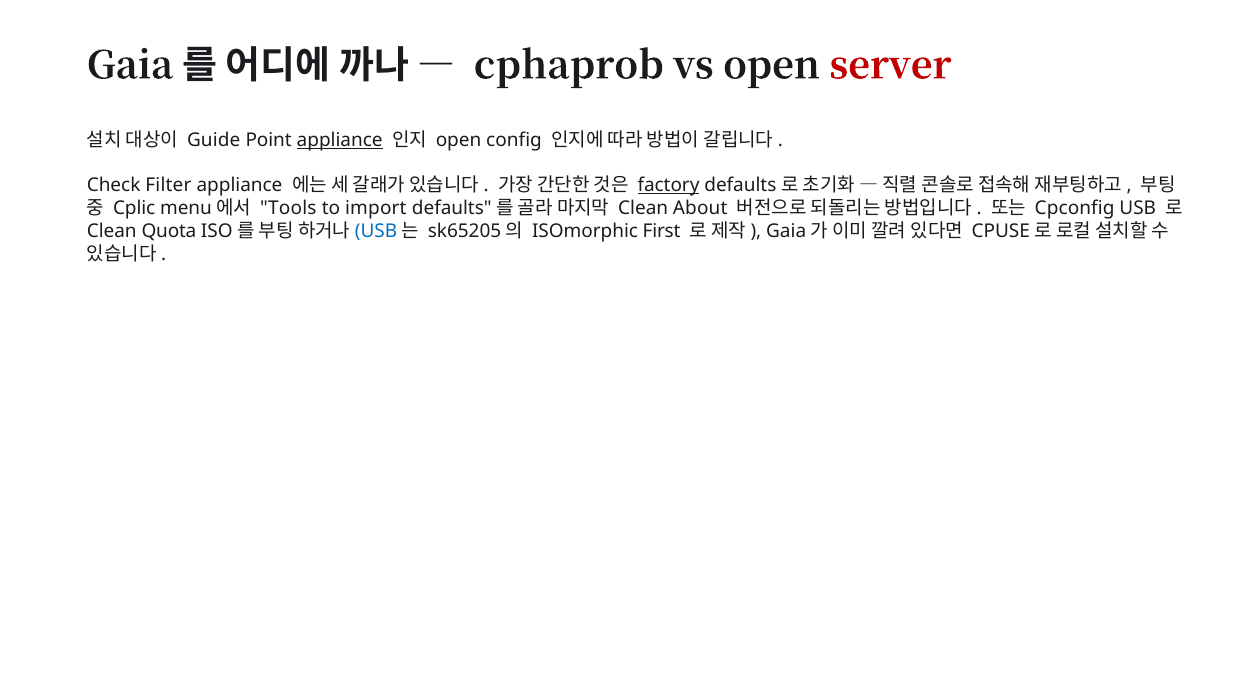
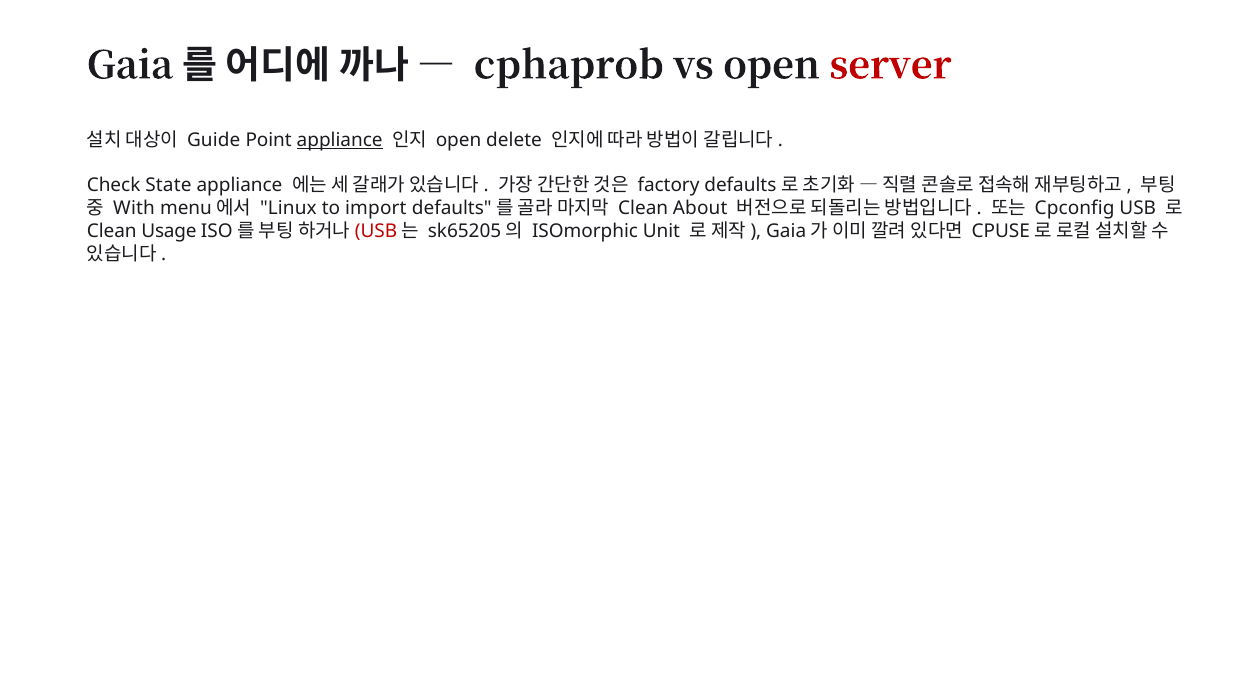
config: config -> delete
Filter: Filter -> State
factory underline: present -> none
Cplic: Cplic -> With
Tools: Tools -> Linux
Quota: Quota -> Usage
USB at (376, 231) colour: blue -> red
First: First -> Unit
